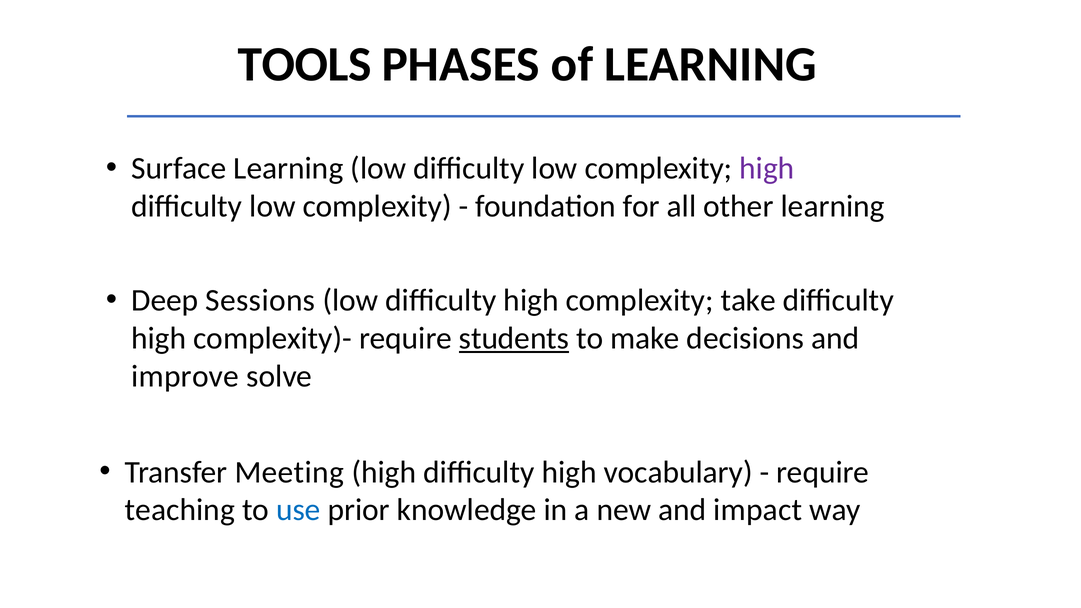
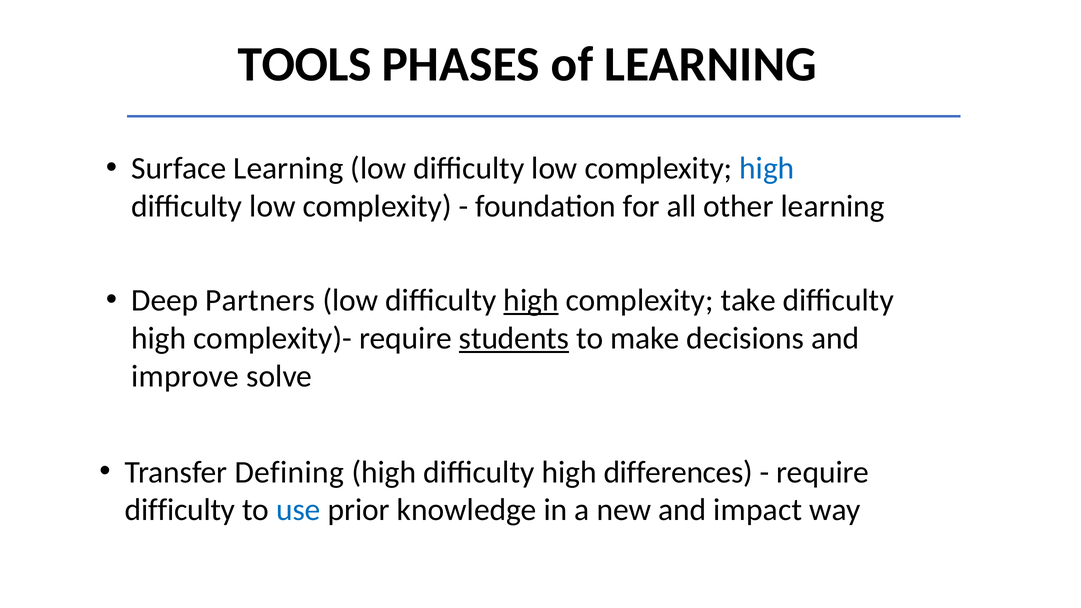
high at (767, 168) colour: purple -> blue
Sessions: Sessions -> Partners
high at (531, 301) underline: none -> present
Meeting: Meeting -> Defining
vocabulary: vocabulary -> differences
teaching at (180, 510): teaching -> difficulty
